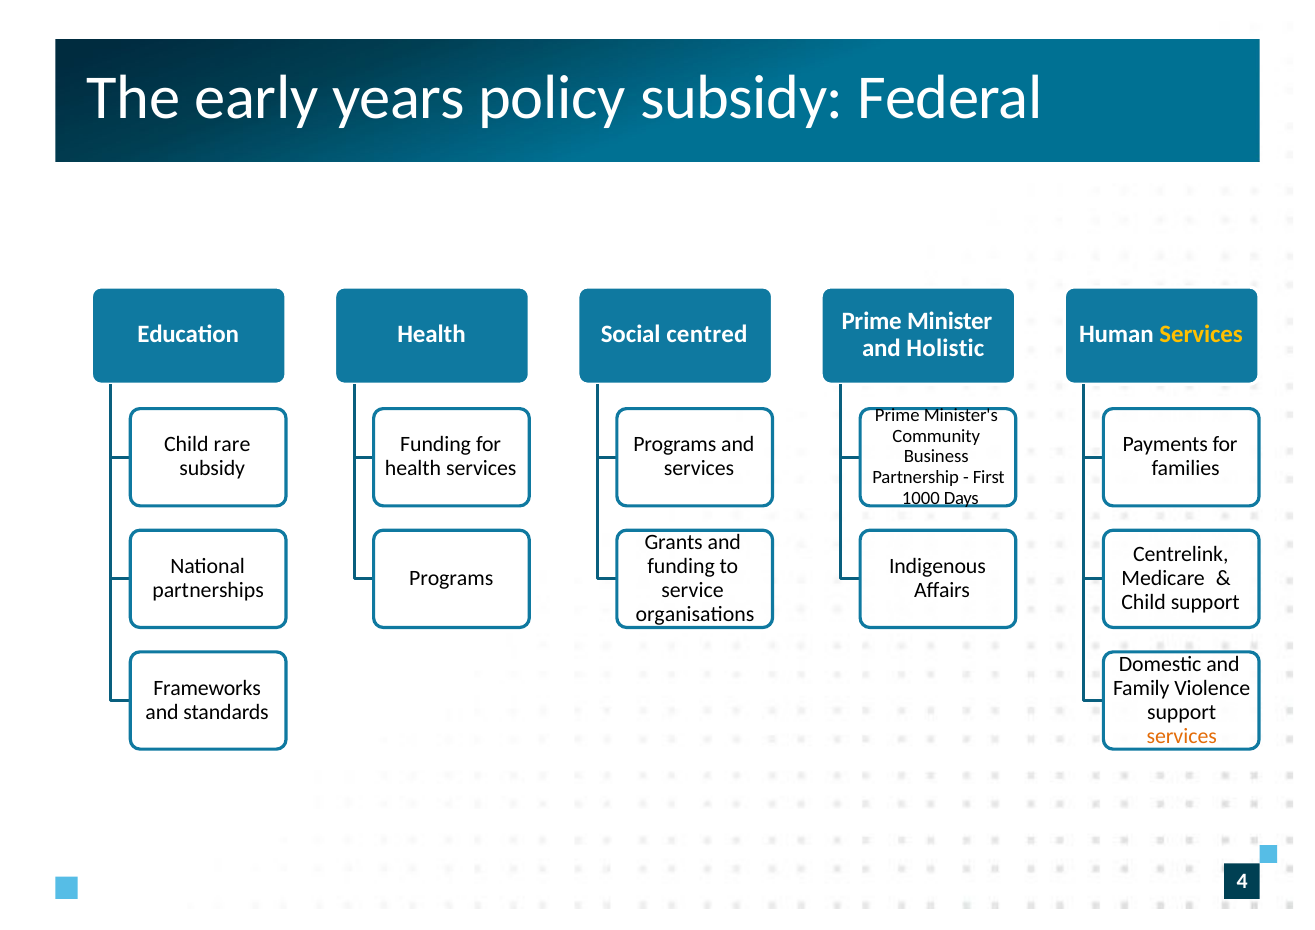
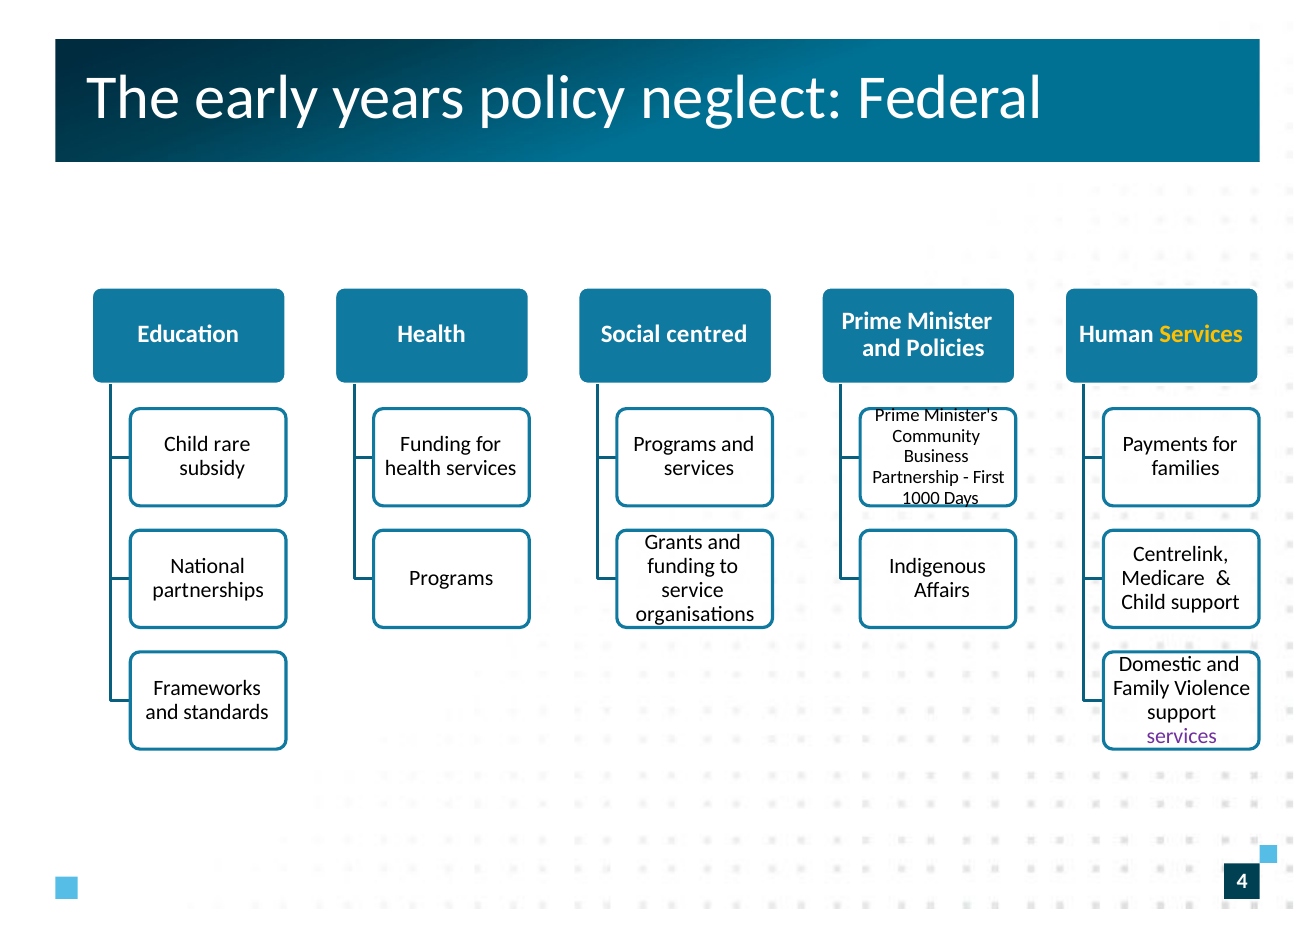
policy subsidy: subsidy -> neglect
Holistic: Holistic -> Policies
services at (1182, 736) colour: orange -> purple
